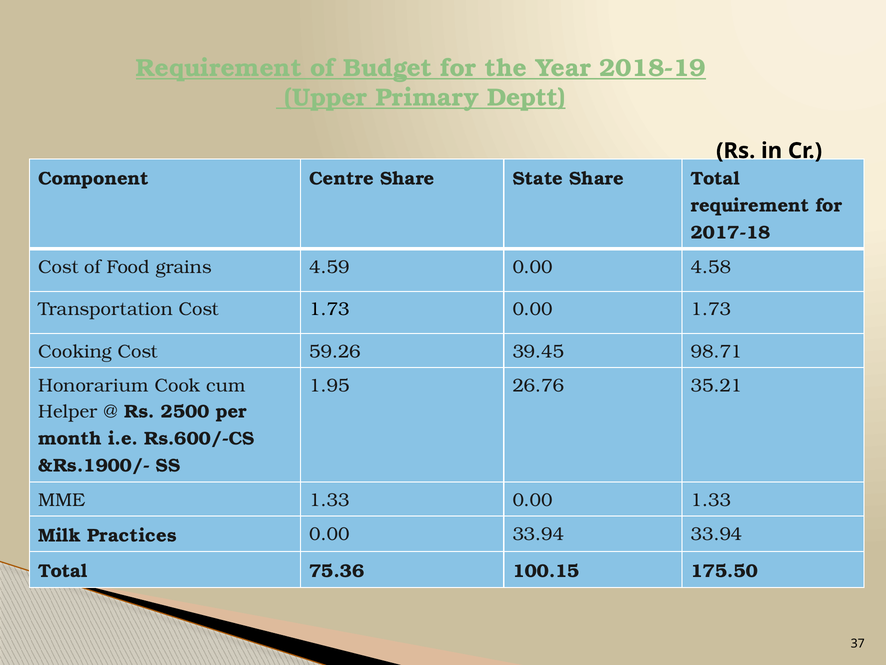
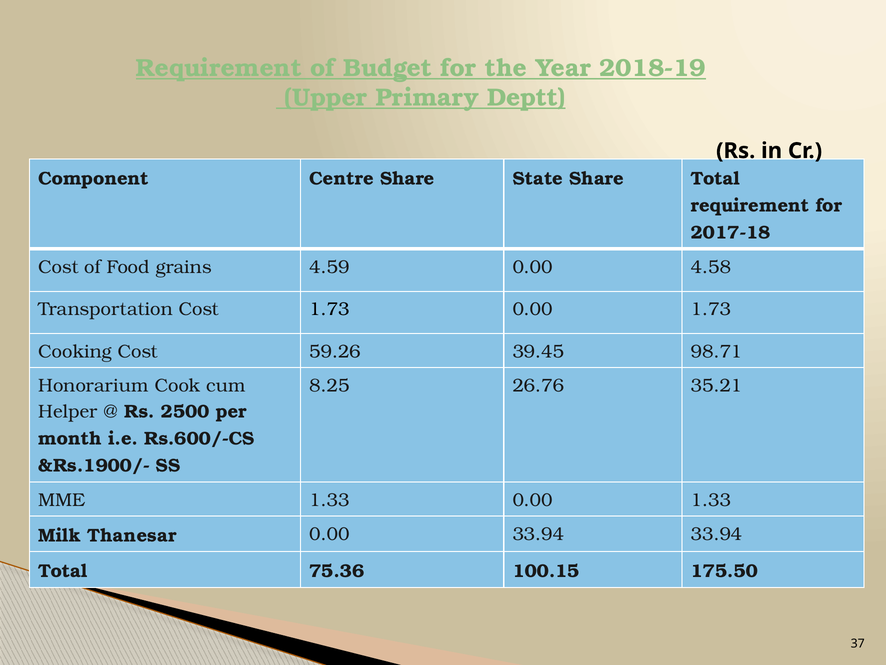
1.95: 1.95 -> 8.25
Practices: Practices -> Thanesar
